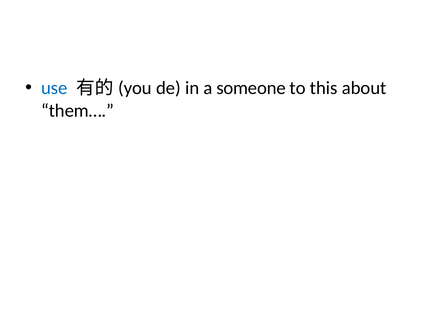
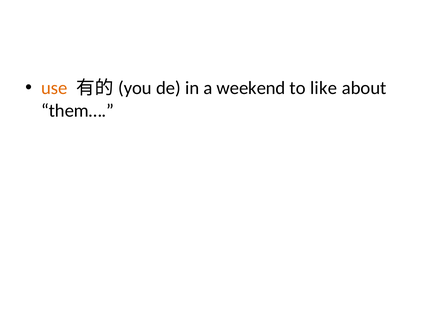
use colour: blue -> orange
someone: someone -> weekend
this: this -> like
